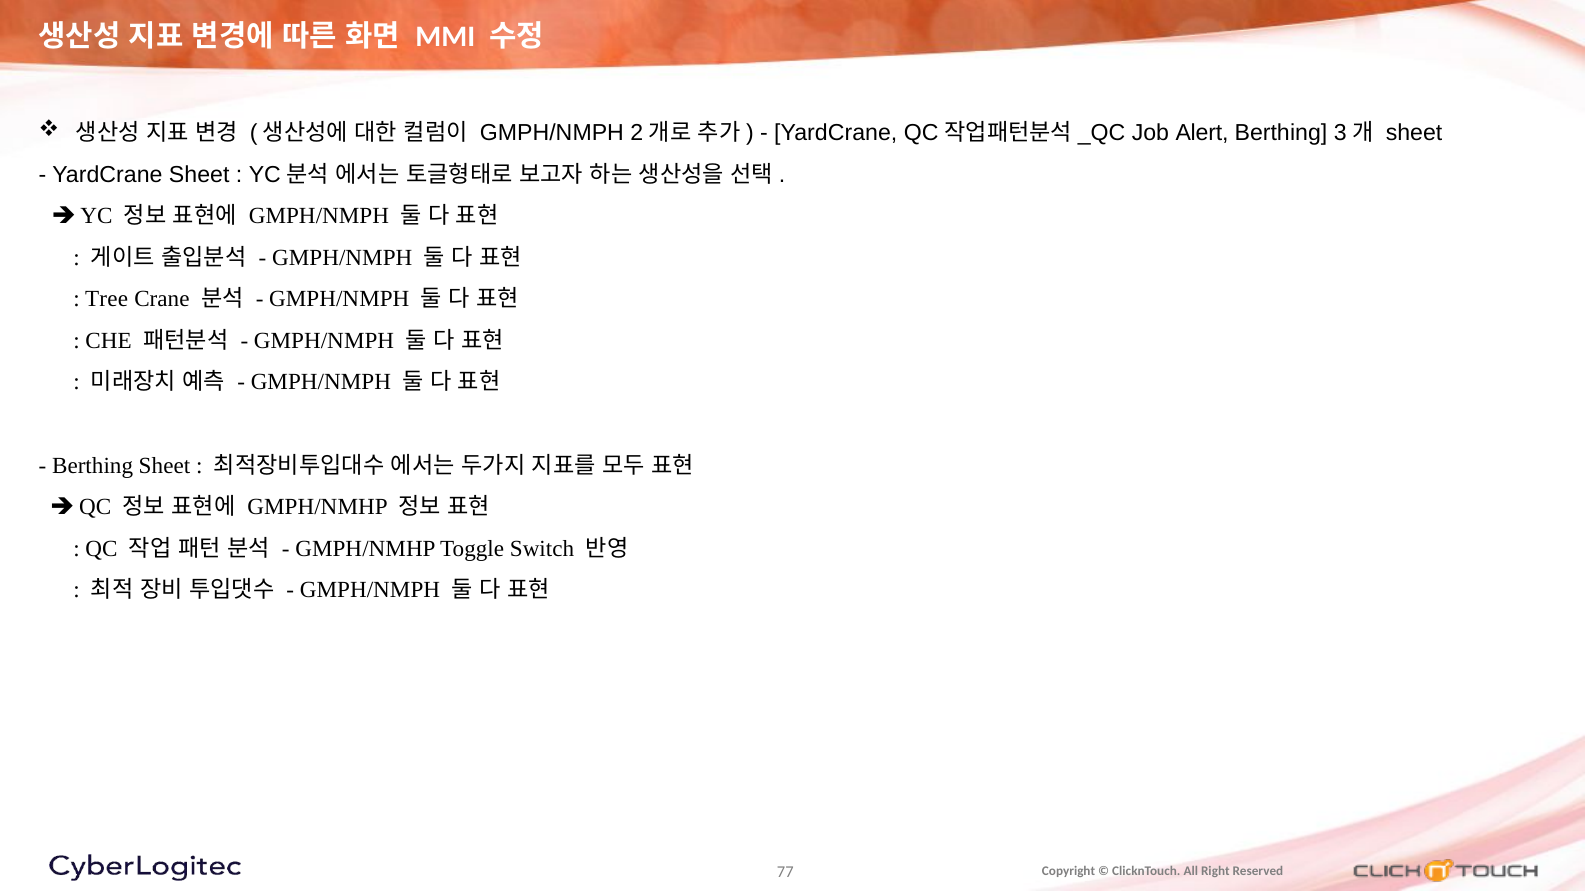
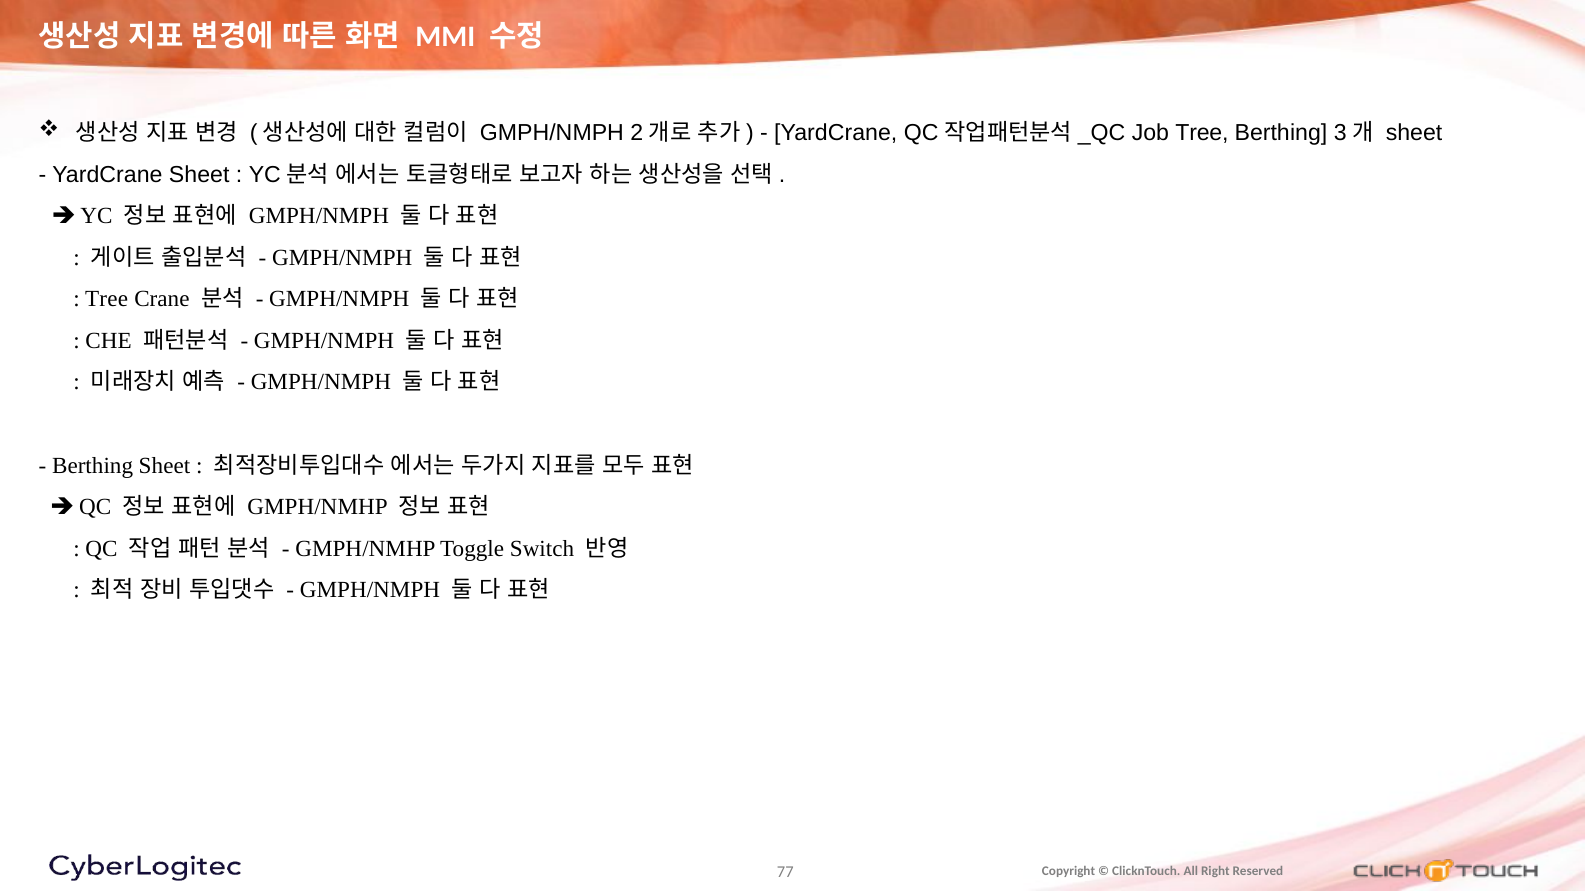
Job Alert: Alert -> Tree
